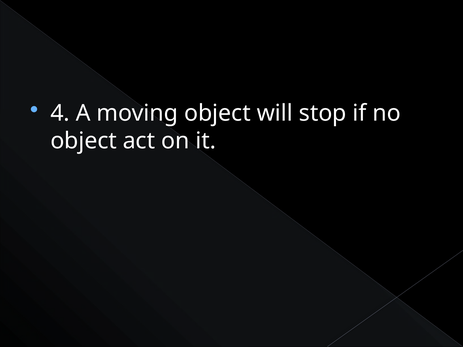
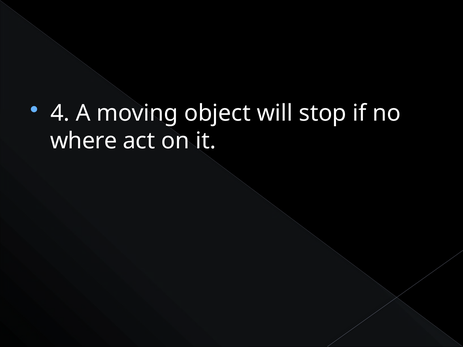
object at (84, 141): object -> where
